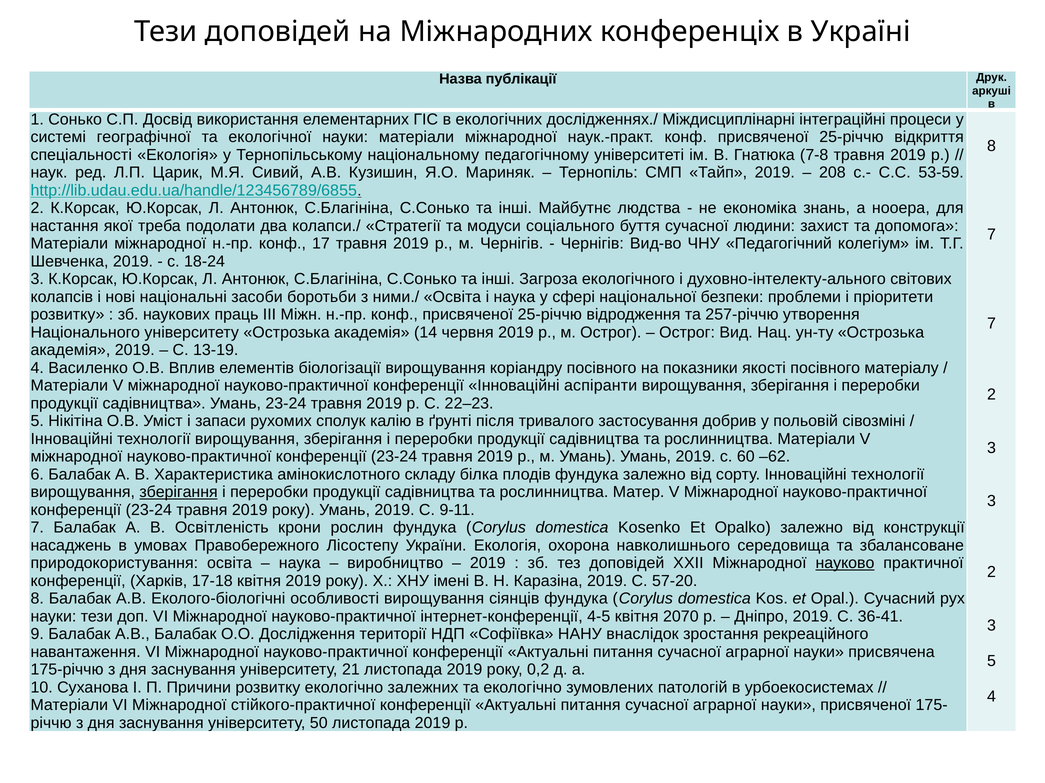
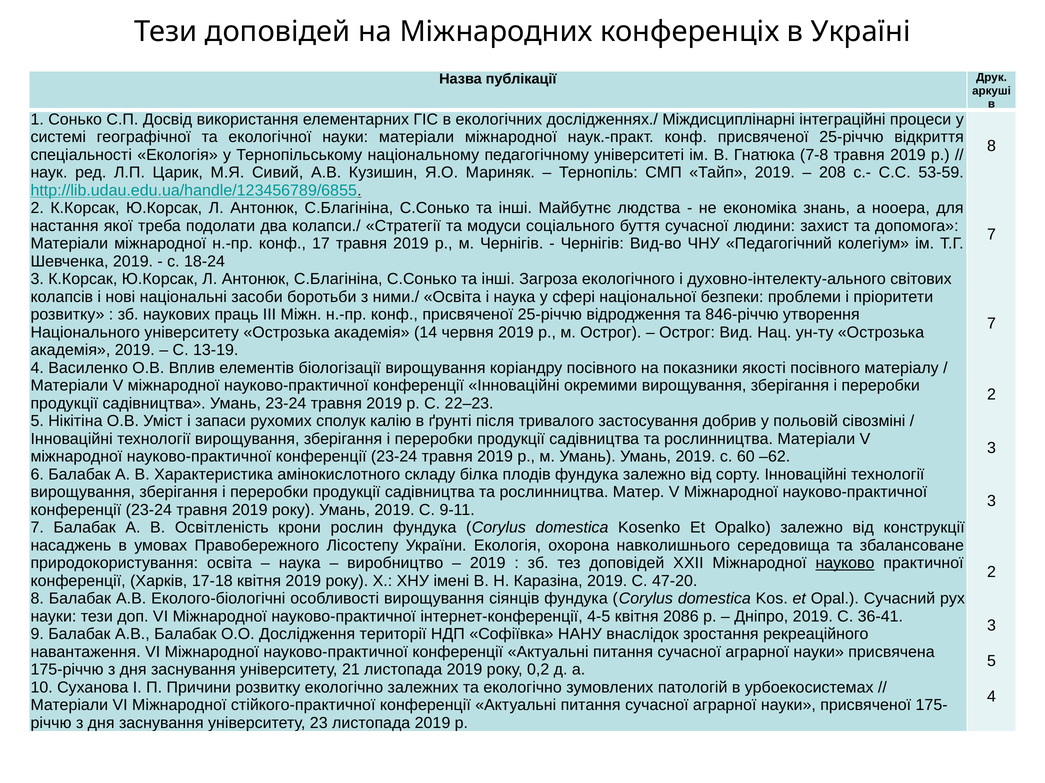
257-річчю: 257-річчю -> 846-річчю
аспіранти: аспіранти -> окремими
зберігання at (179, 493) underline: present -> none
57‑20: 57‑20 -> 47‑20
2070: 2070 -> 2086
50: 50 -> 23
